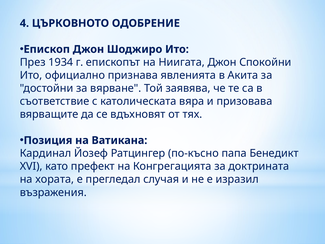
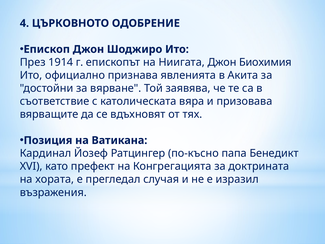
1934: 1934 -> 1914
Спокойни: Спокойни -> Биохимия
